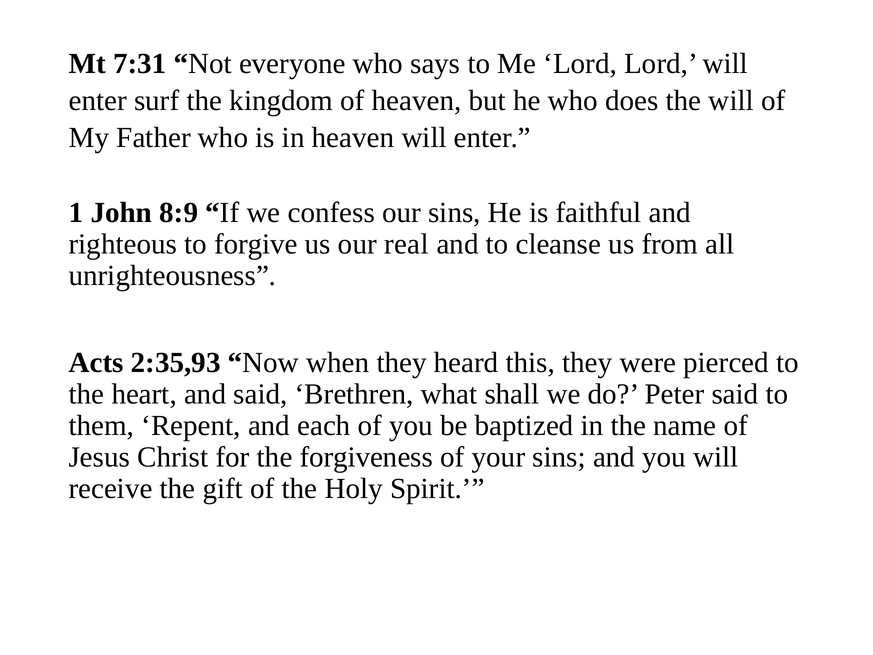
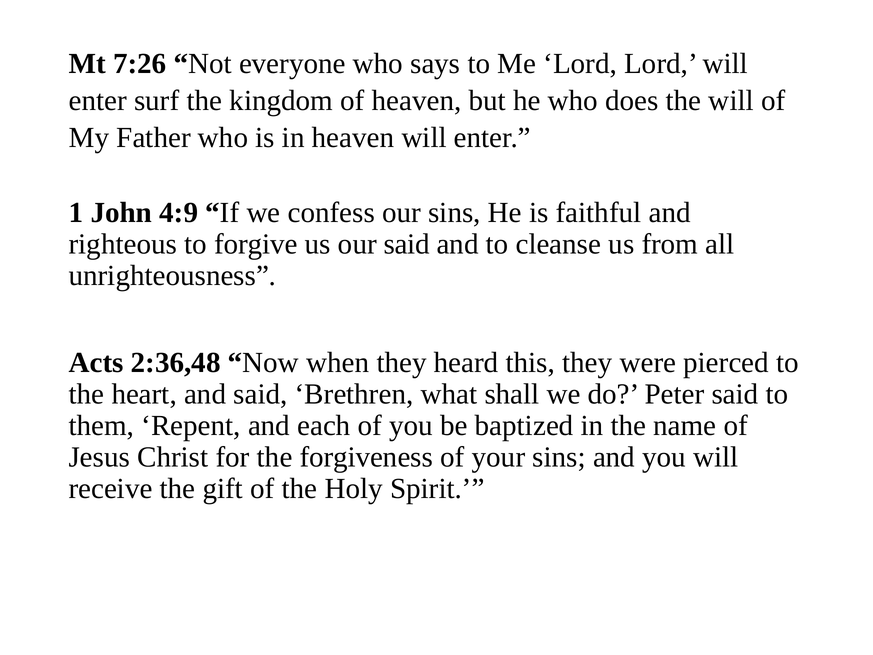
7:31: 7:31 -> 7:26
8:9: 8:9 -> 4:9
our real: real -> said
2:35,93: 2:35,93 -> 2:36,48
